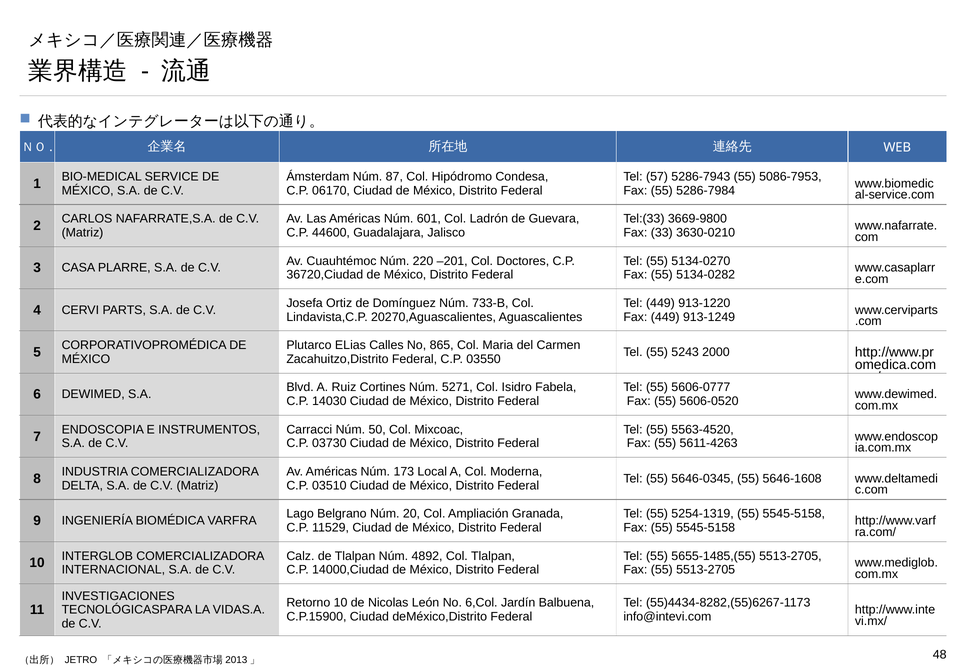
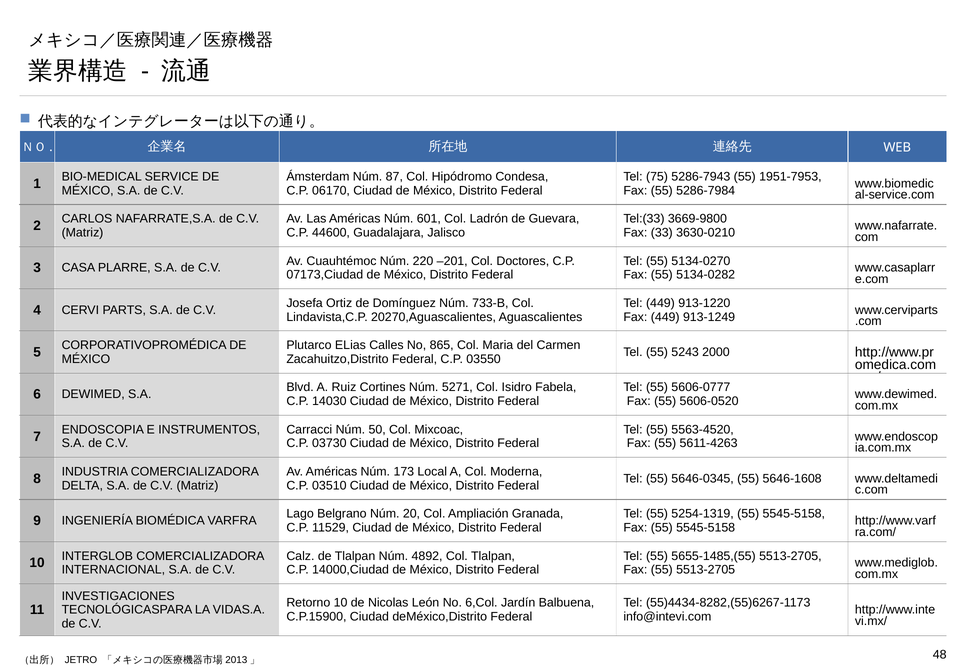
57: 57 -> 75
5086-7953: 5086-7953 -> 1951-7953
36720,Ciudad: 36720,Ciudad -> 07173,Ciudad
